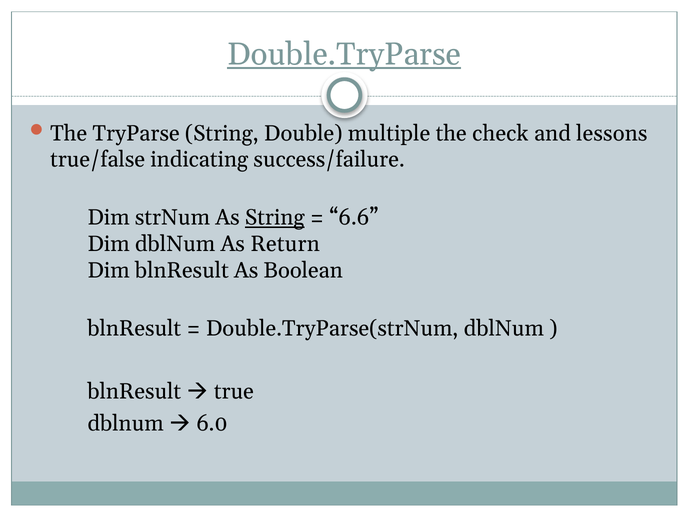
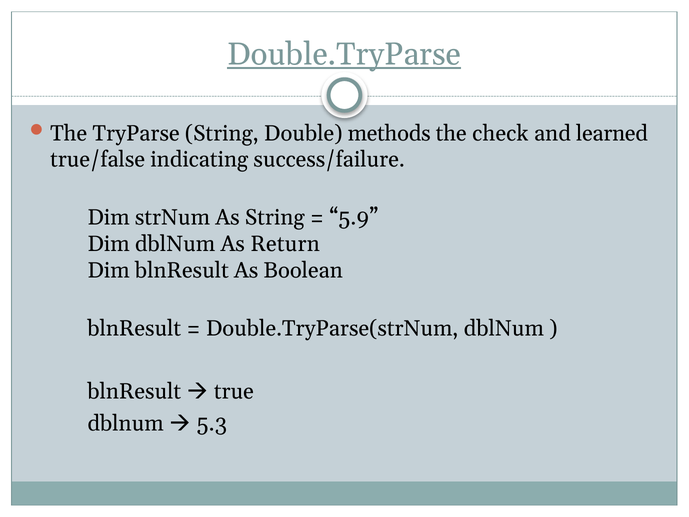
multiple: multiple -> methods
lessons: lessons -> learned
String at (275, 218) underline: present -> none
6.6: 6.6 -> 5.9
6.0: 6.0 -> 5.3
